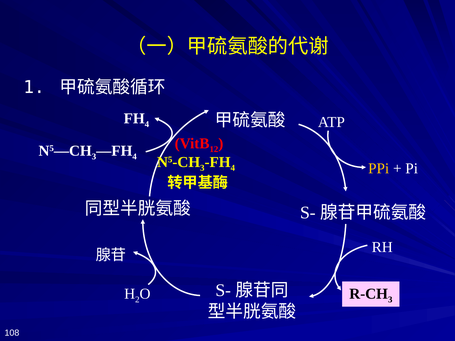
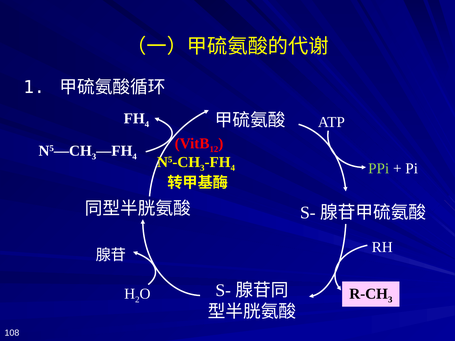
PPi colour: yellow -> light green
